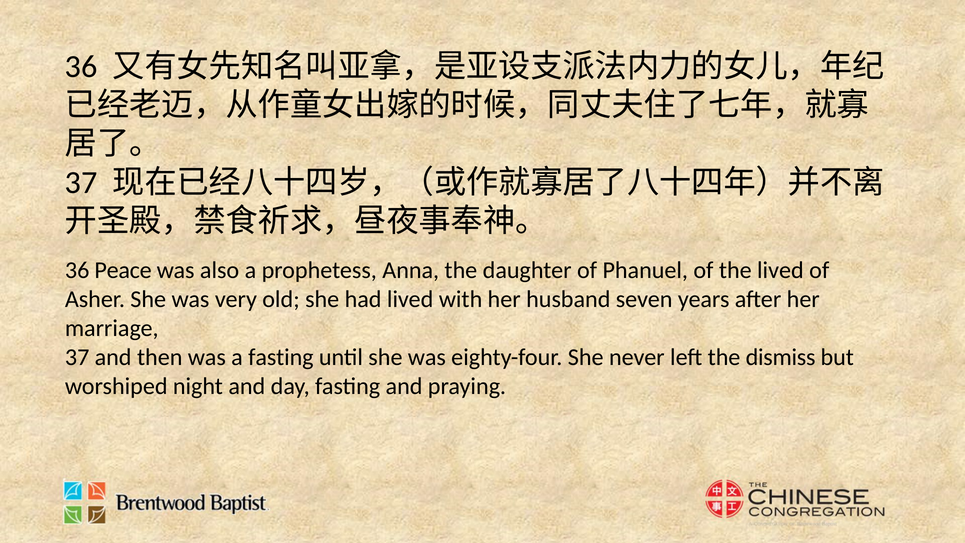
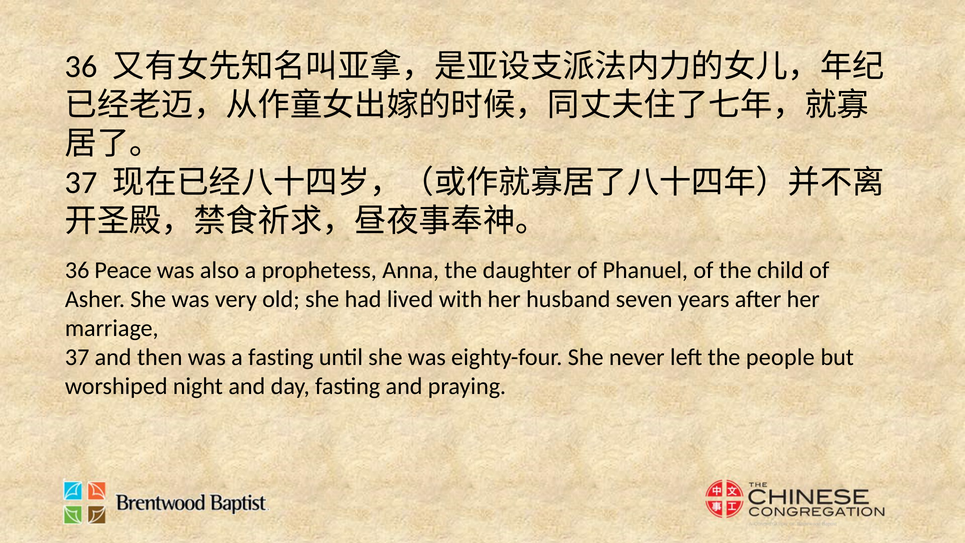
the lived: lived -> child
dismiss: dismiss -> people
